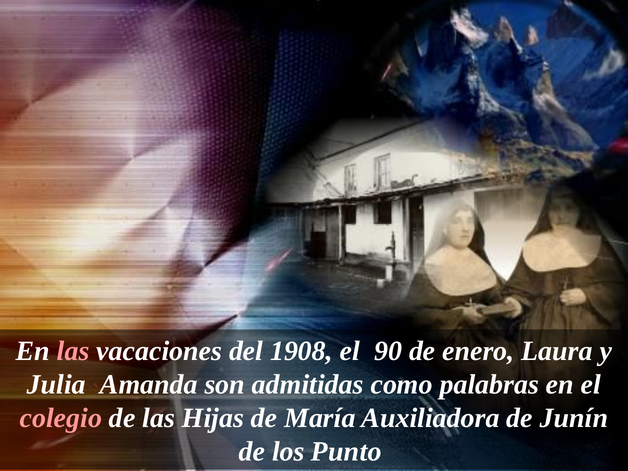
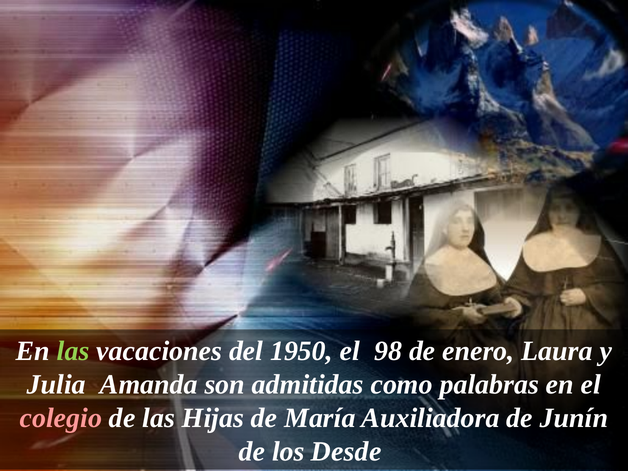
las at (73, 351) colour: pink -> light green
1908: 1908 -> 1950
90: 90 -> 98
Punto: Punto -> Desde
